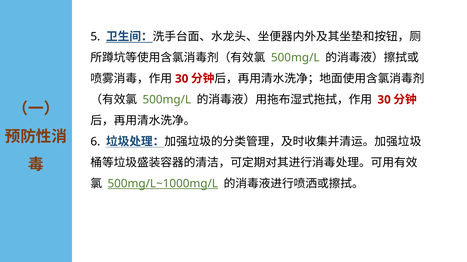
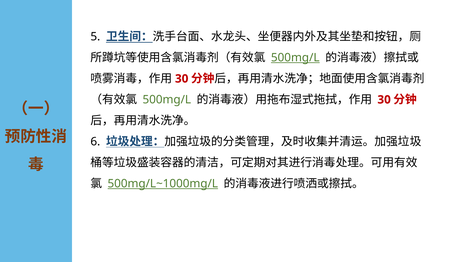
500mg/L at (295, 58) underline: none -> present
